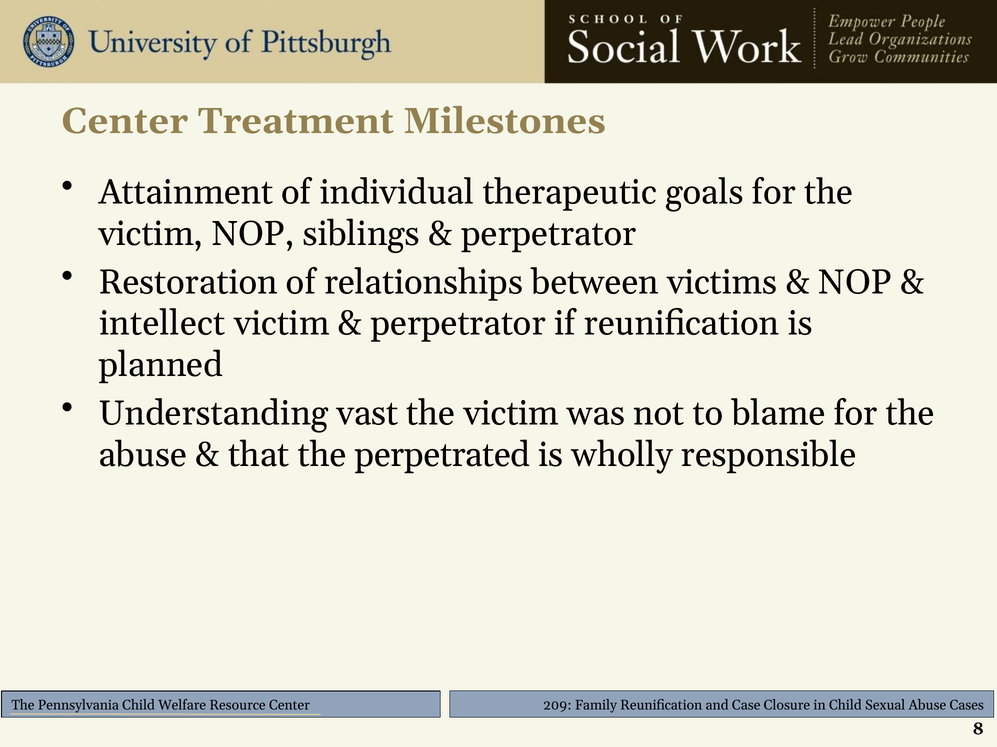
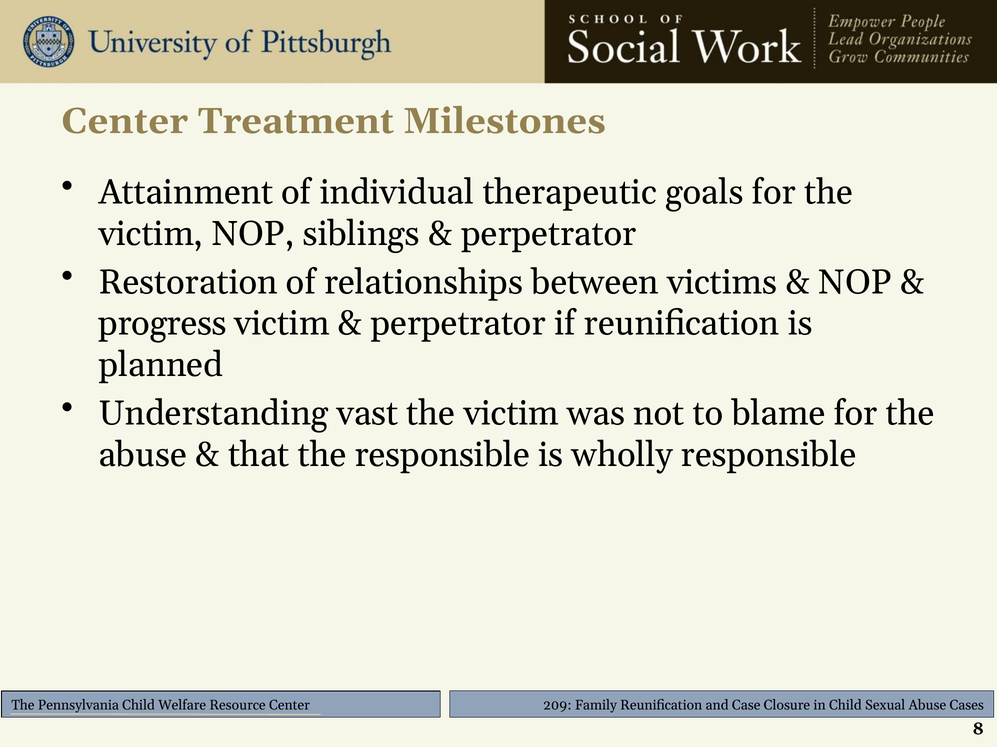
intellect: intellect -> progress
the perpetrated: perpetrated -> responsible
